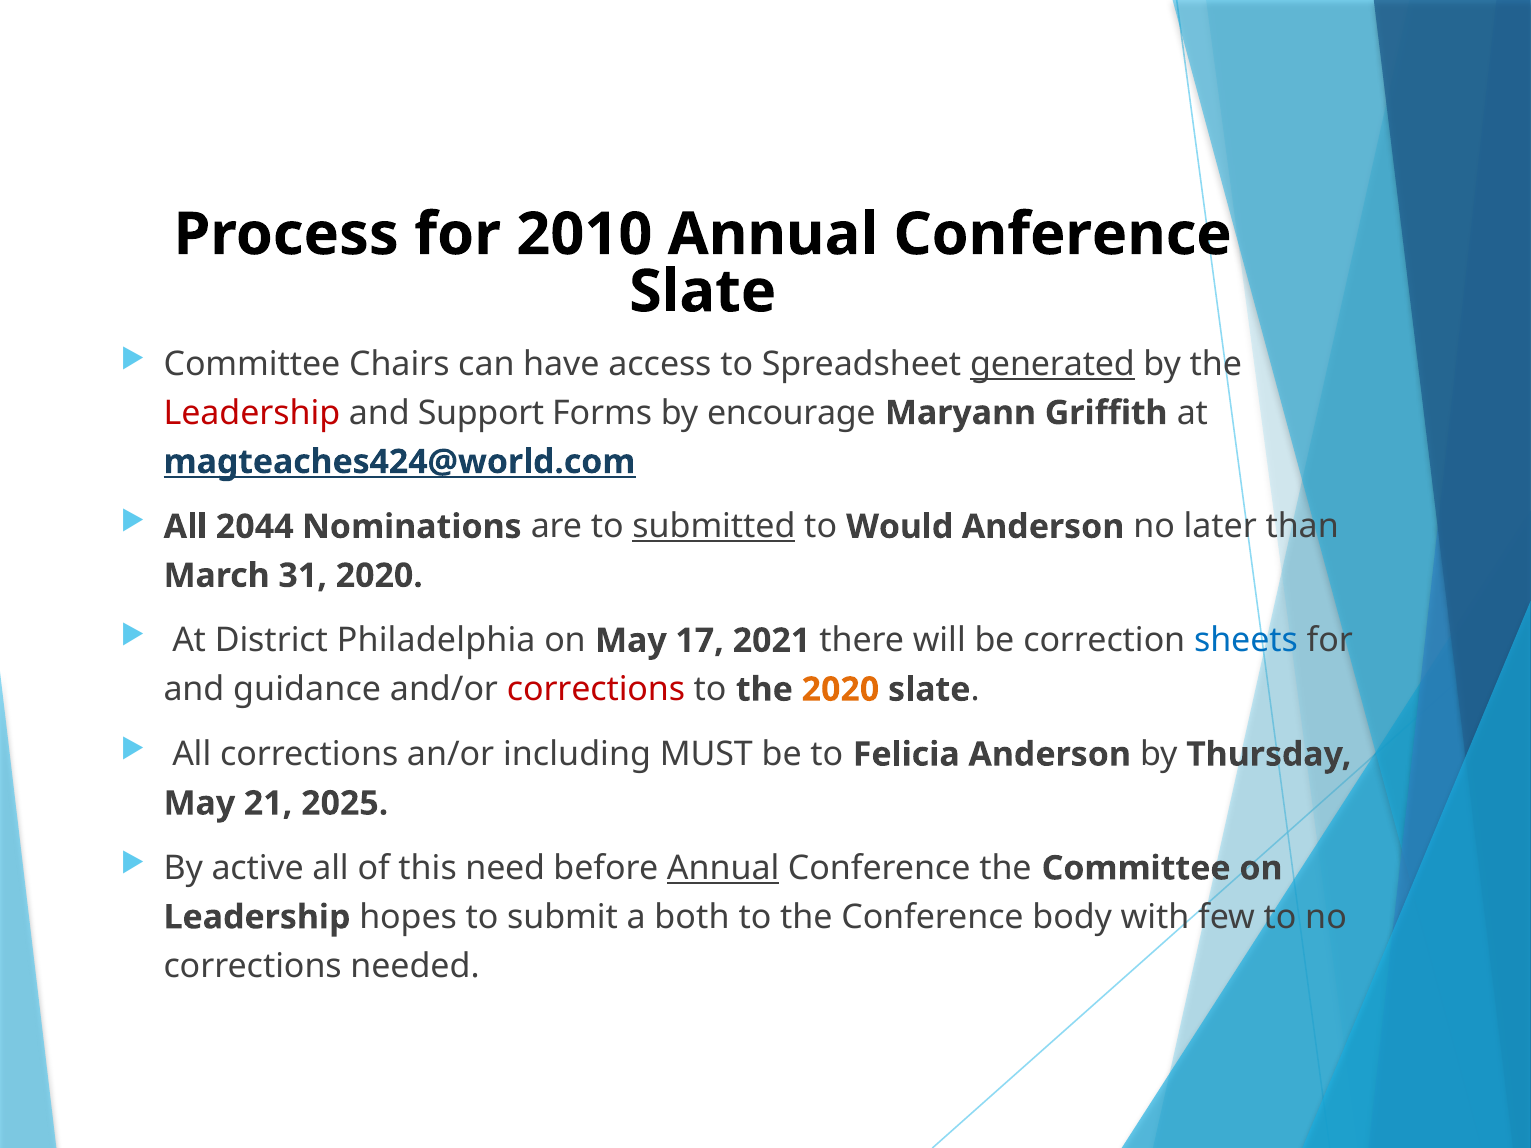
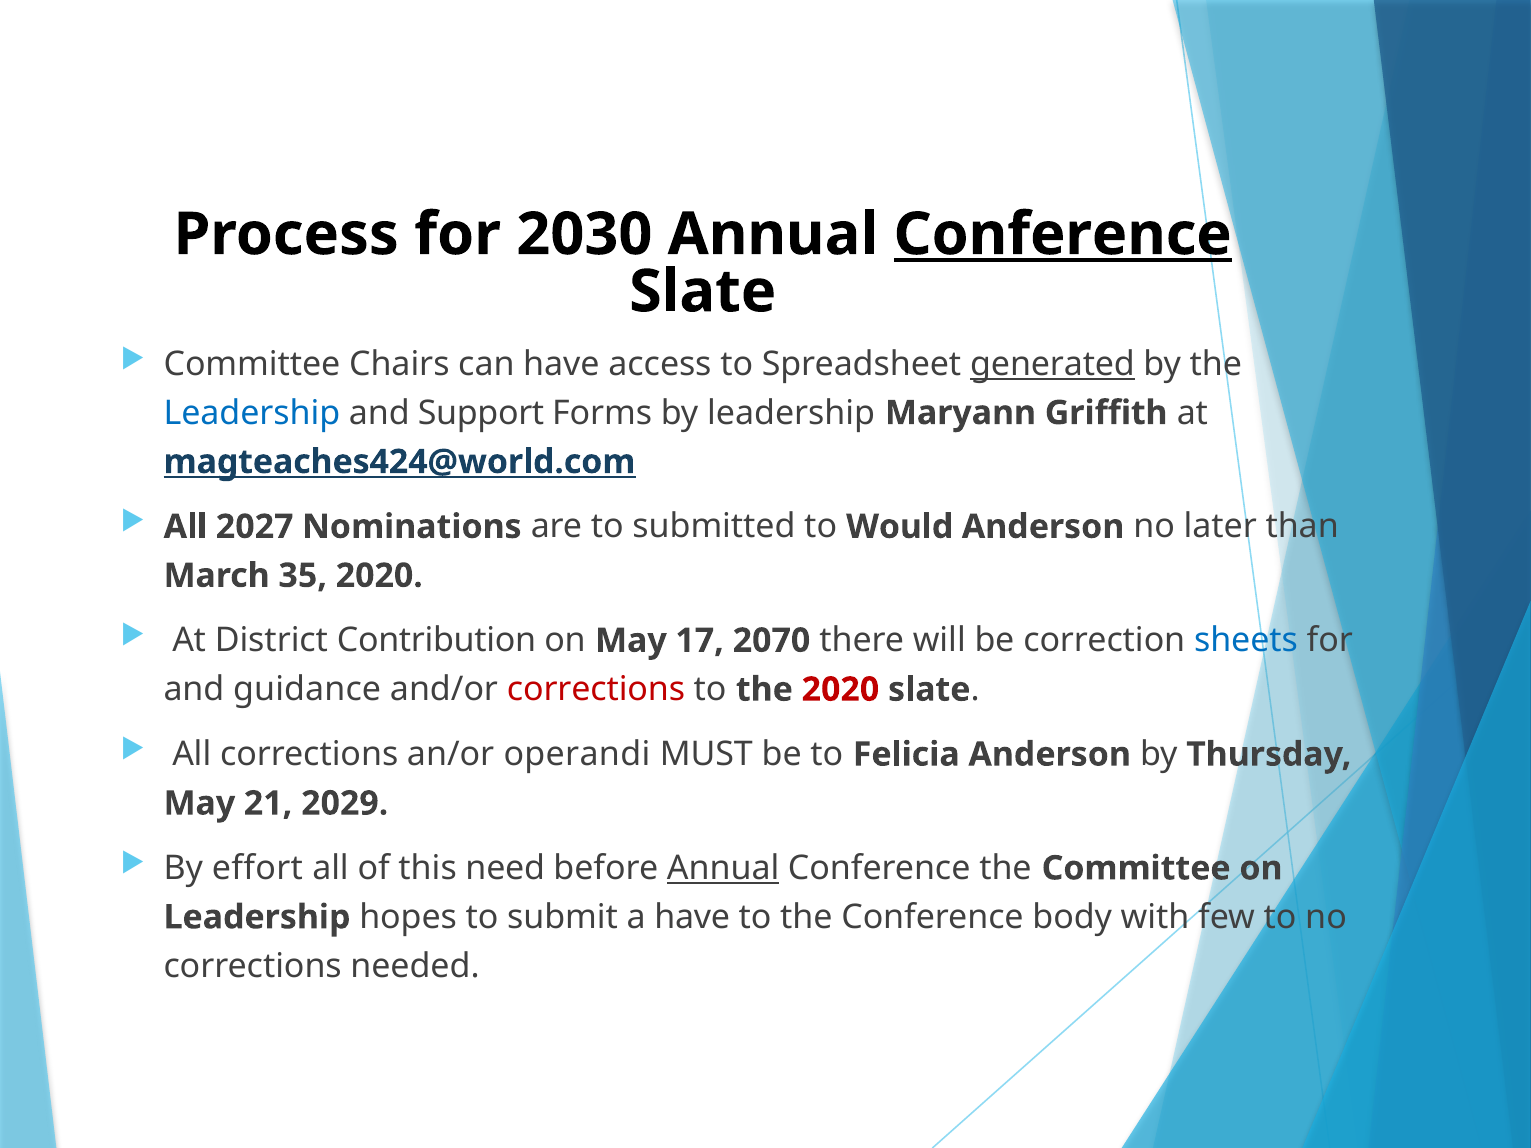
2010: 2010 -> 2030
Conference at (1063, 235) underline: none -> present
Leadership at (252, 413) colour: red -> blue
by encourage: encourage -> leadership
2044: 2044 -> 2027
submitted underline: present -> none
31: 31 -> 35
Philadelphia: Philadelphia -> Contribution
2021: 2021 -> 2070
2020 at (840, 690) colour: orange -> red
including: including -> operandi
2025: 2025 -> 2029
active: active -> effort
a both: both -> have
